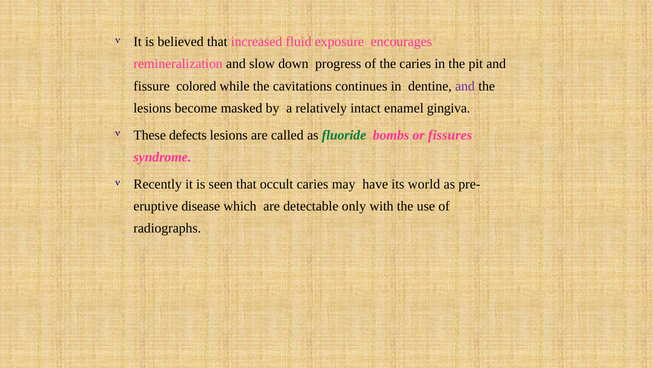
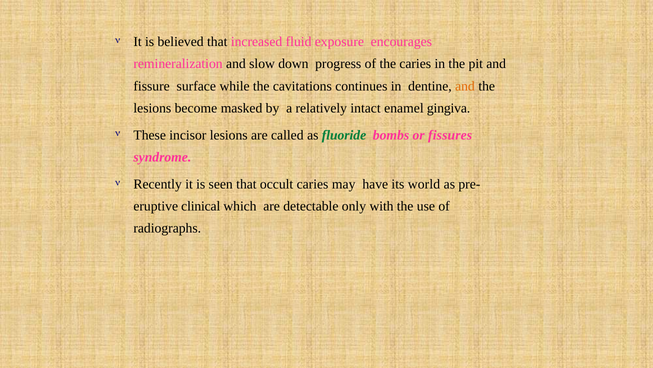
colored: colored -> surface
and at (465, 86) colour: purple -> orange
defects: defects -> incisor
disease: disease -> clinical
